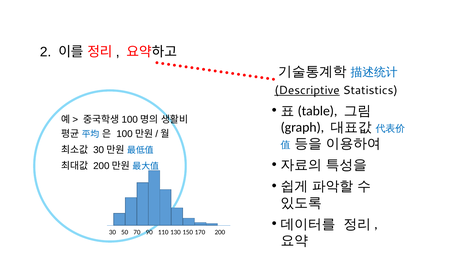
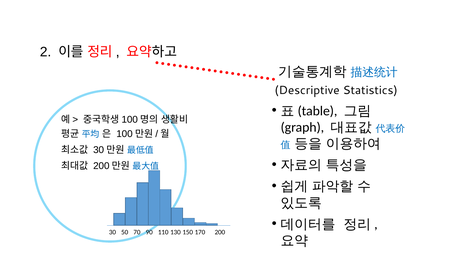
Descriptive underline: present -> none
